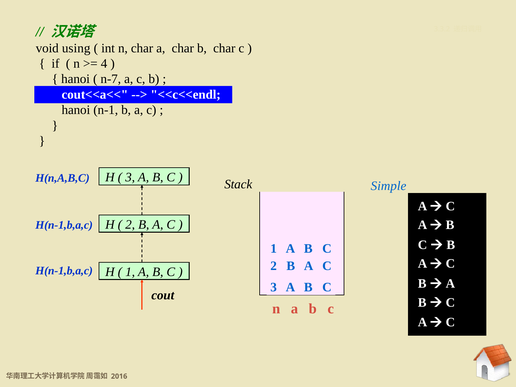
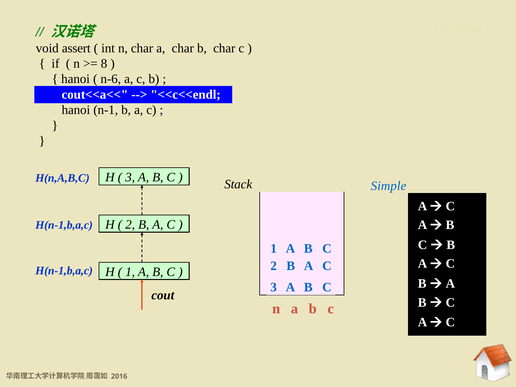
using: using -> assert
4: 4 -> 8
n-7: n-7 -> n-6
